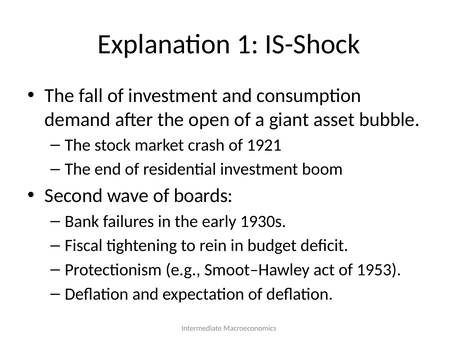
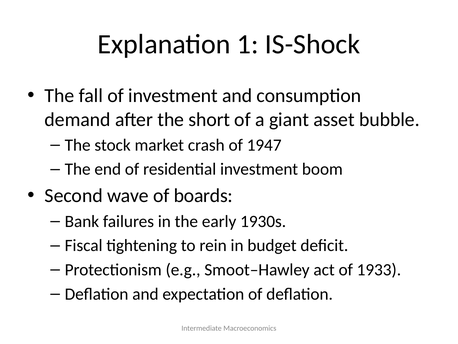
open: open -> short
1921: 1921 -> 1947
1953: 1953 -> 1933
